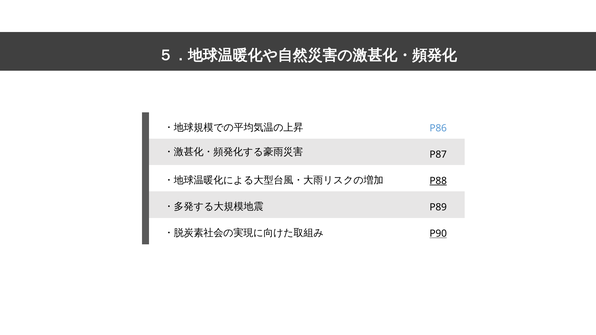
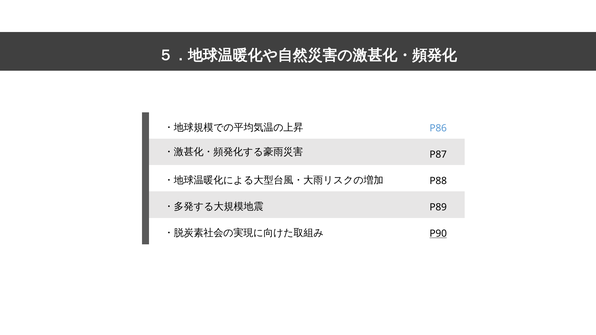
P88 underline: present -> none
